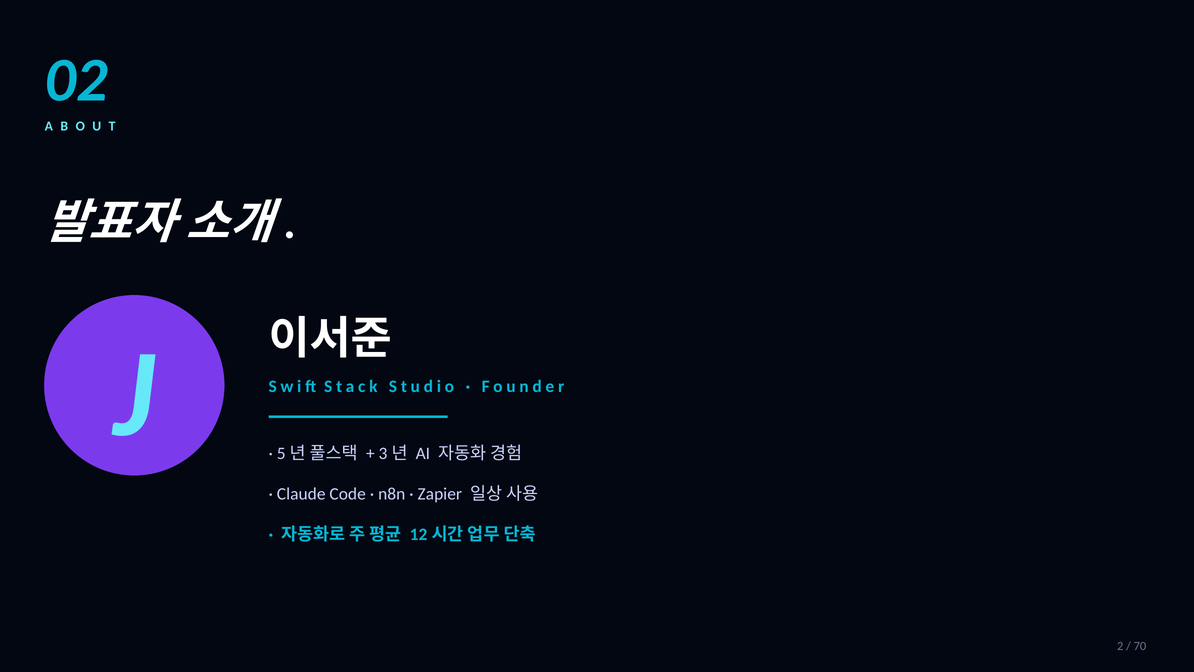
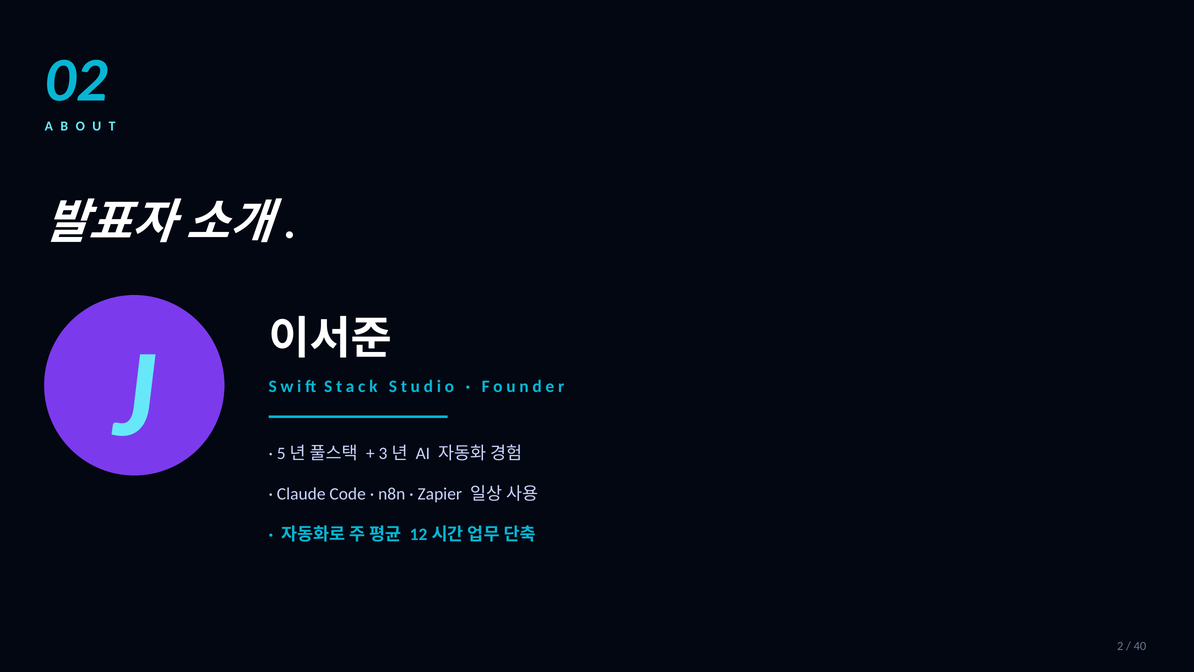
70: 70 -> 40
